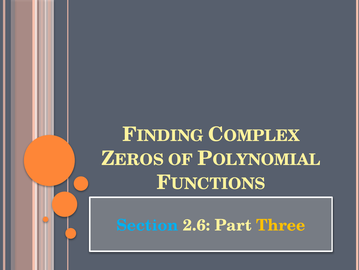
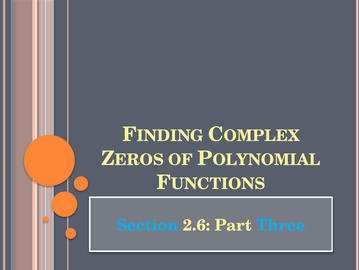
Three colour: yellow -> light blue
